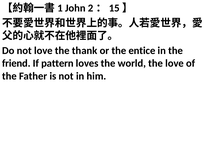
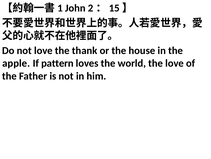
entice: entice -> house
friend: friend -> apple
